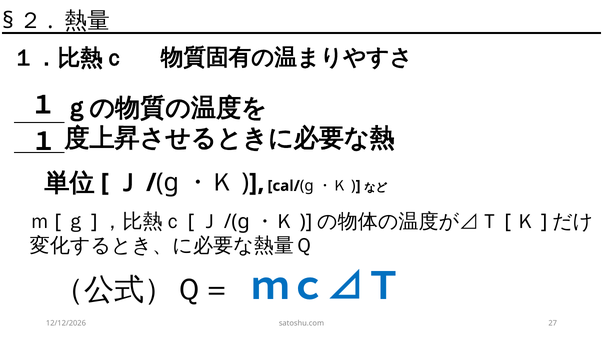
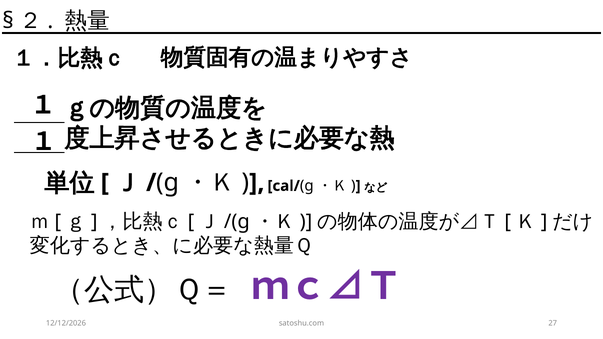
ｍｃ⊿Ｔ colour: blue -> purple
